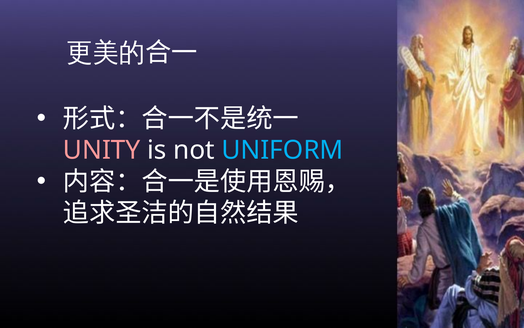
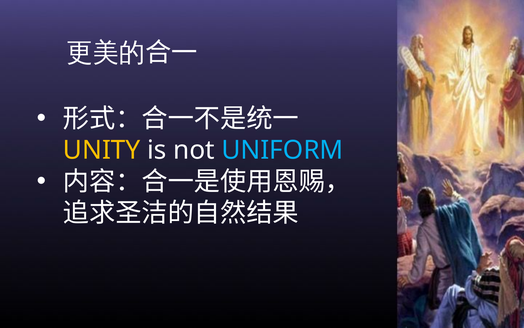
UNITY colour: pink -> yellow
